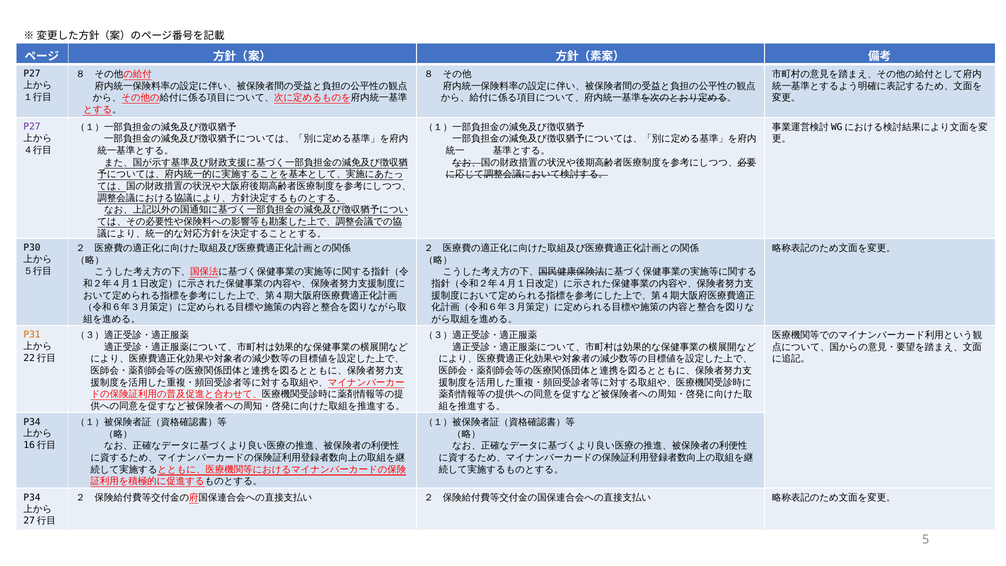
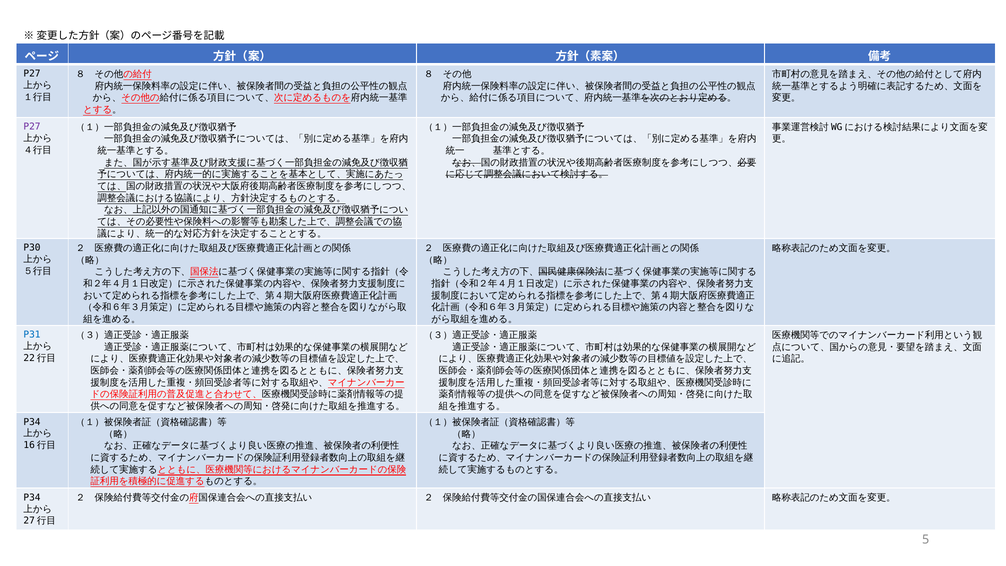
P31 colour: orange -> blue
